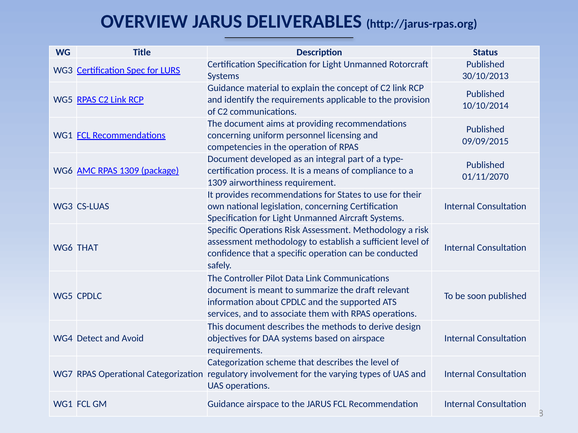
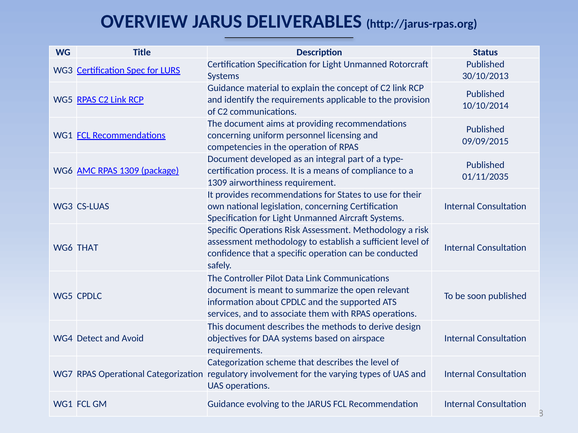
01/11/2070: 01/11/2070 -> 01/11/2035
draft: draft -> open
Guidance airspace: airspace -> evolving
